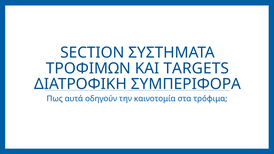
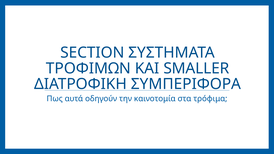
TARGETS: TARGETS -> SMALLER
